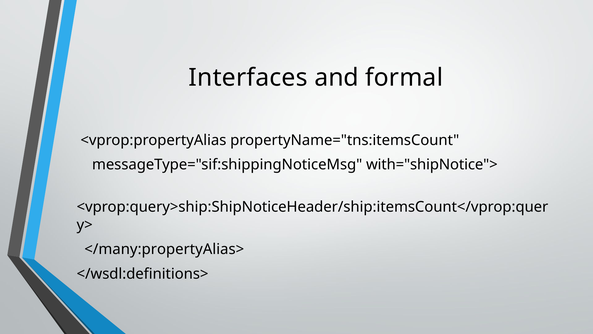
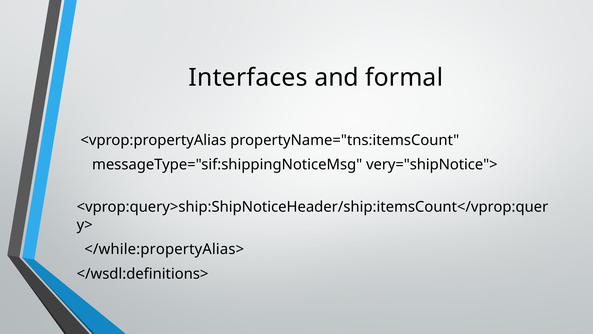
with="shipNotice">: with="shipNotice"> -> very="shipNotice">
</many:propertyAlias>: </many:propertyAlias> -> </while:propertyAlias>
